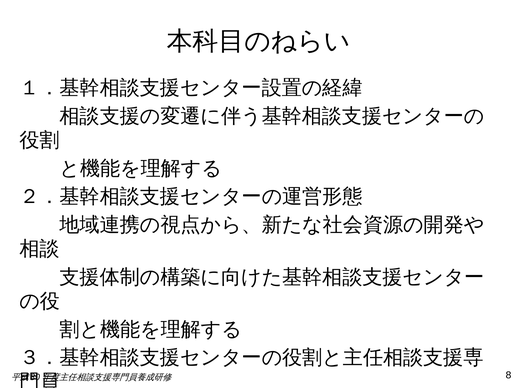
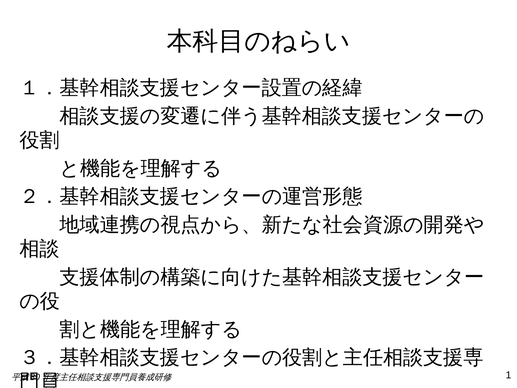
8: 8 -> 1
